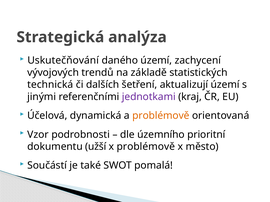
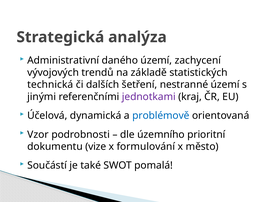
Uskutečňování: Uskutečňování -> Administrativní
aktualizují: aktualizují -> nestranné
problémově at (161, 116) colour: orange -> blue
užší: užší -> vize
x problémově: problémově -> formulování
